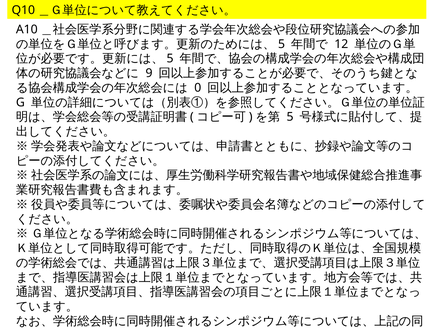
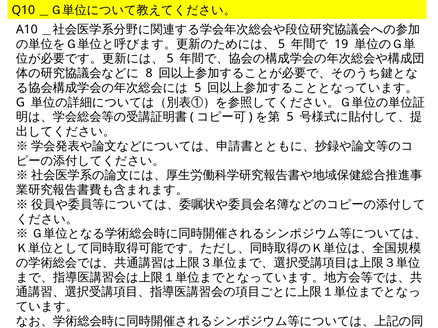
12: 12 -> 19
9: 9 -> 8
0 at (198, 88): 0 -> 5
